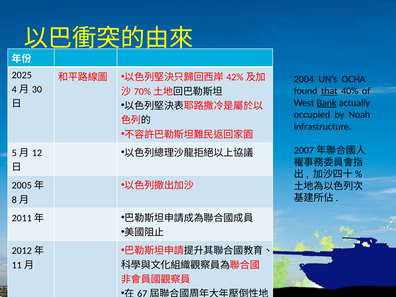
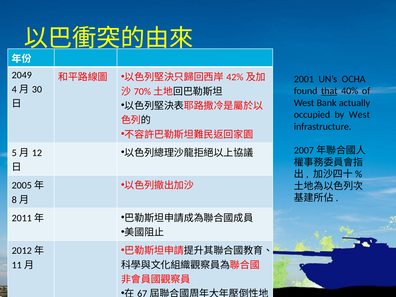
2025: 2025 -> 2049
2004: 2004 -> 2001
Bank underline: present -> none
by Noah: Noah -> West
